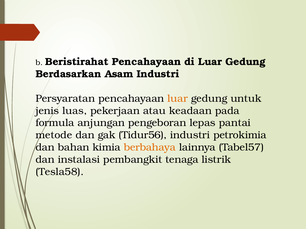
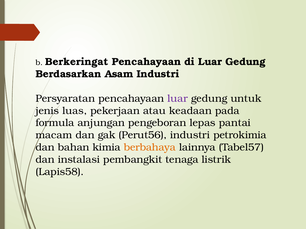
Beristirahat: Beristirahat -> Berkeringat
luar at (178, 99) colour: orange -> purple
metode: metode -> macam
Tidur56: Tidur56 -> Perut56
Tesla58: Tesla58 -> Lapis58
